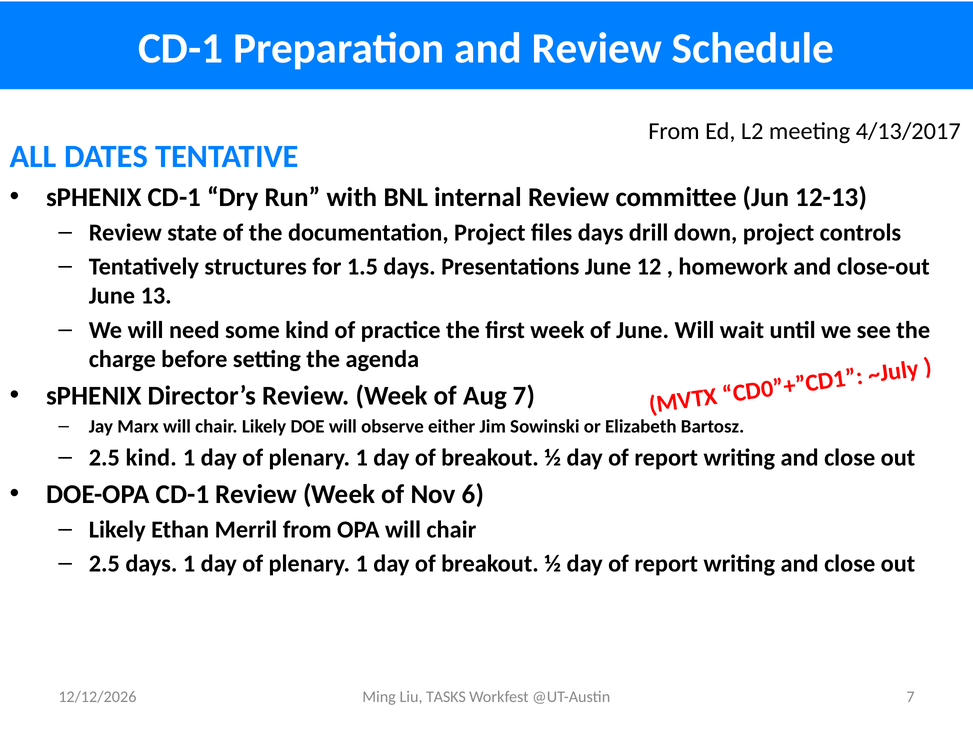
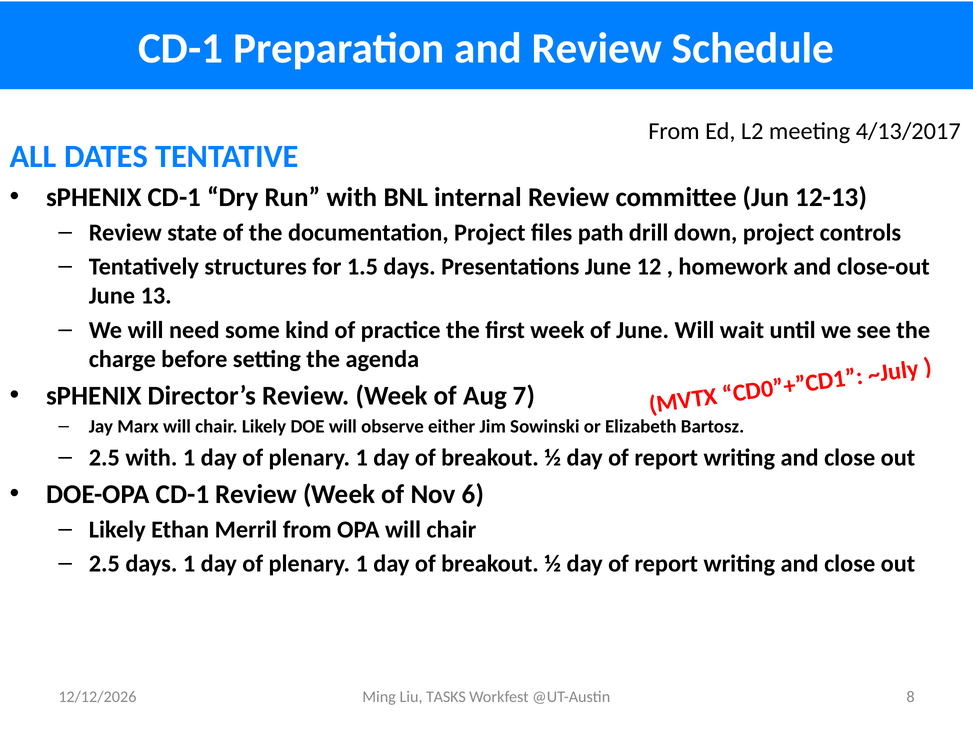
files days: days -> path
2.5 kind: kind -> with
@UT-Austin 7: 7 -> 8
